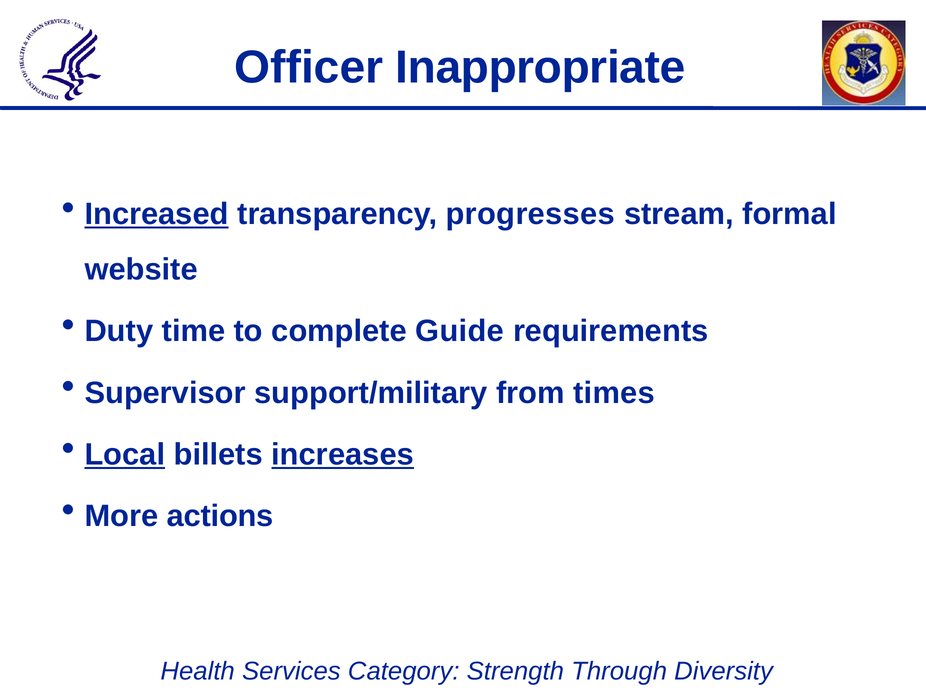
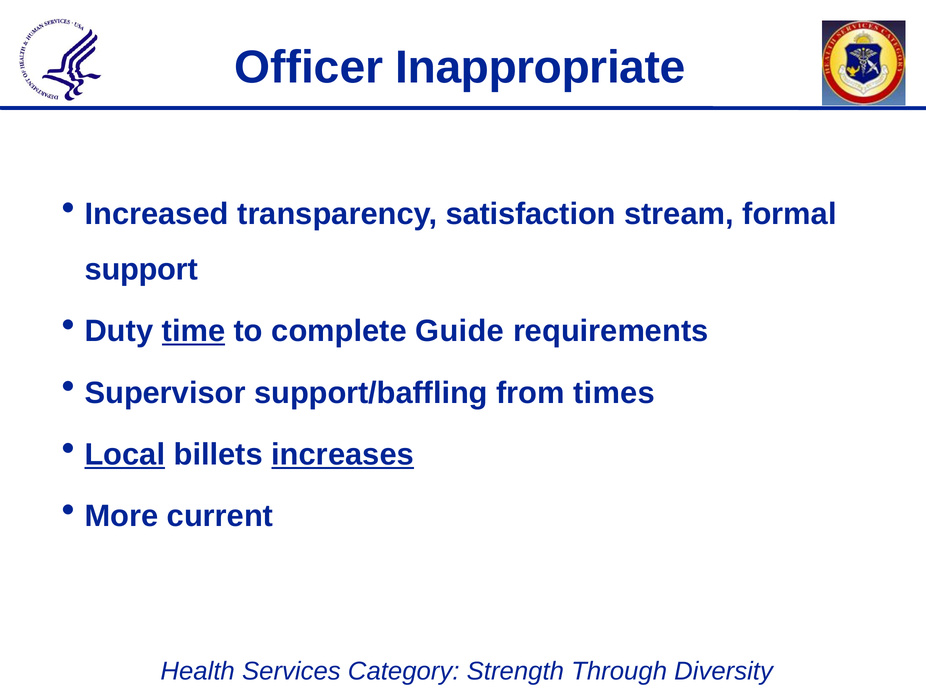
Increased underline: present -> none
progresses: progresses -> satisfaction
website: website -> support
time underline: none -> present
support/military: support/military -> support/baffling
actions: actions -> current
